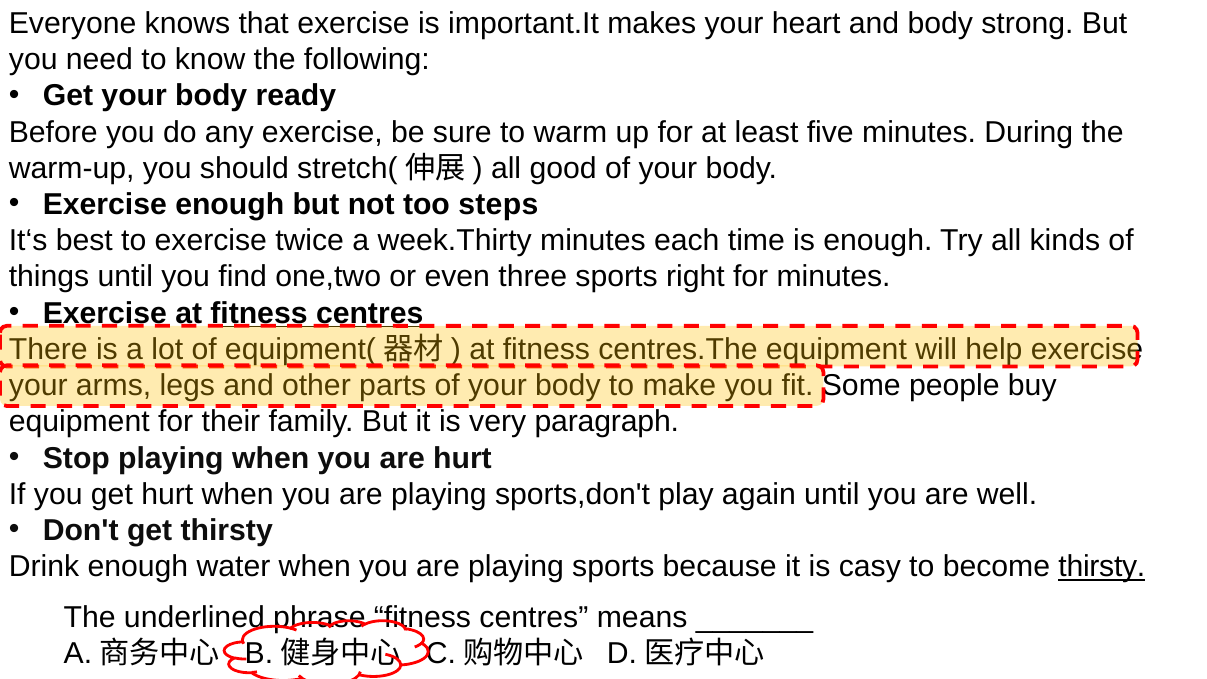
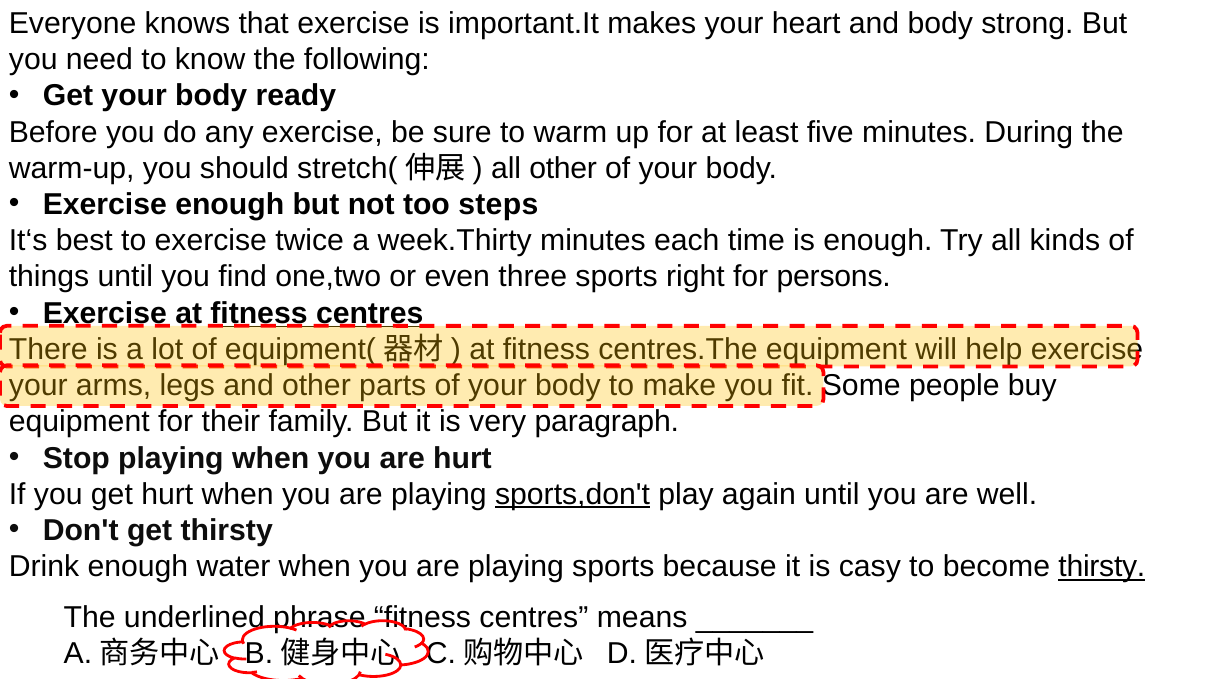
all good: good -> other
for minutes: minutes -> persons
sports,don't underline: none -> present
